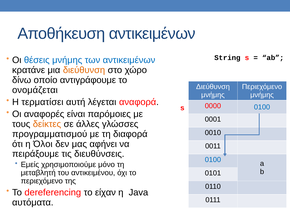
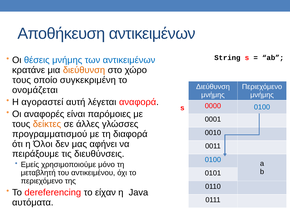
δίνω at (22, 80): δίνω -> τους
αντιγράφουμε: αντιγράφουμε -> συγκεκριμένη
τερματίσει: τερματίσει -> αγοραστεί
